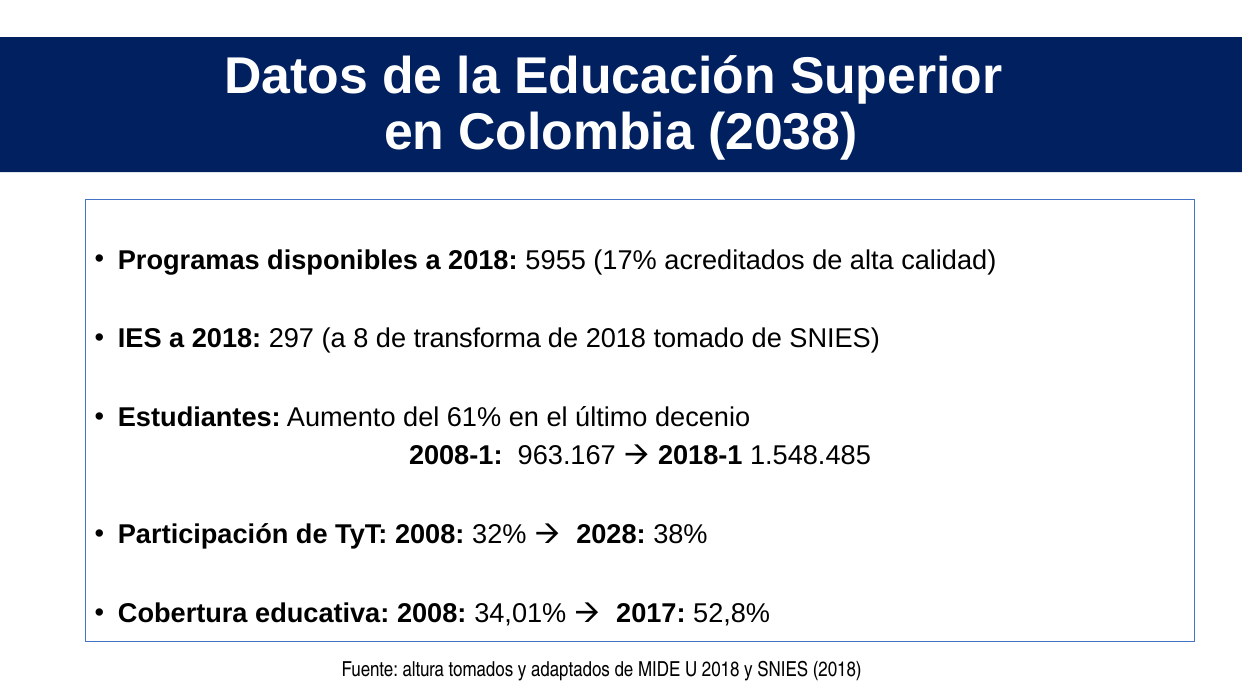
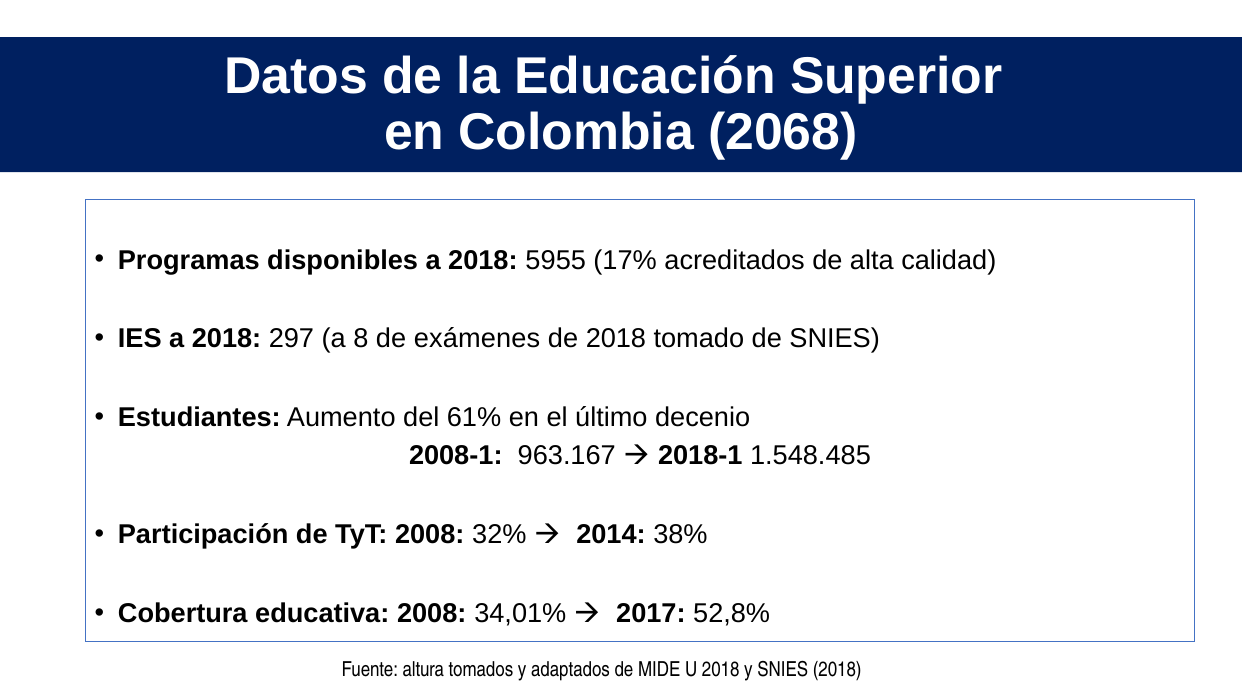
2038: 2038 -> 2068
transforma: transforma -> exámenes
2028: 2028 -> 2014
